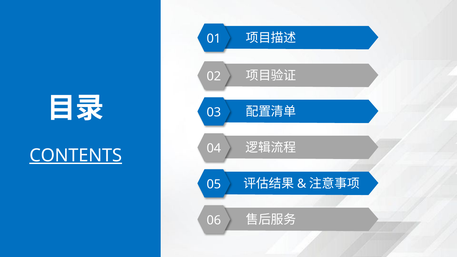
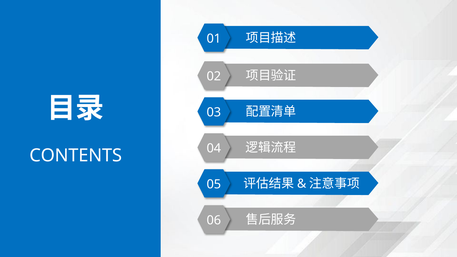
CONTENTS underline: present -> none
